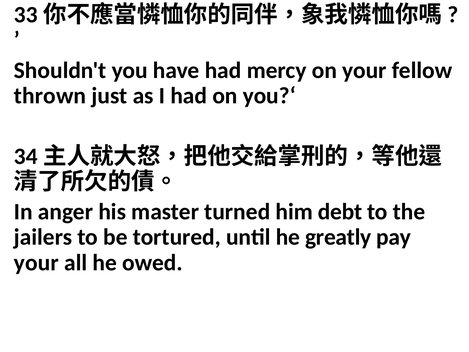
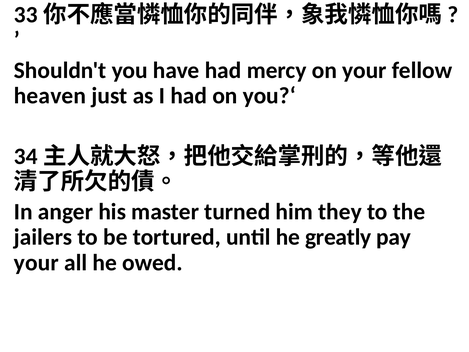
thrown: thrown -> heaven
debt: debt -> they
